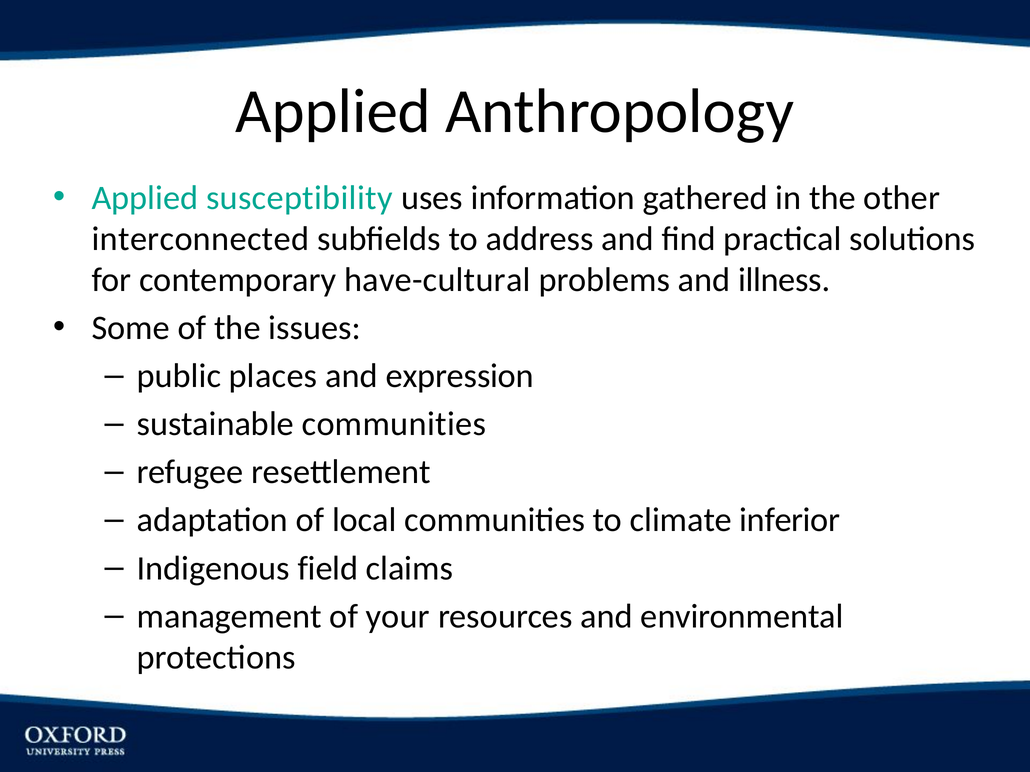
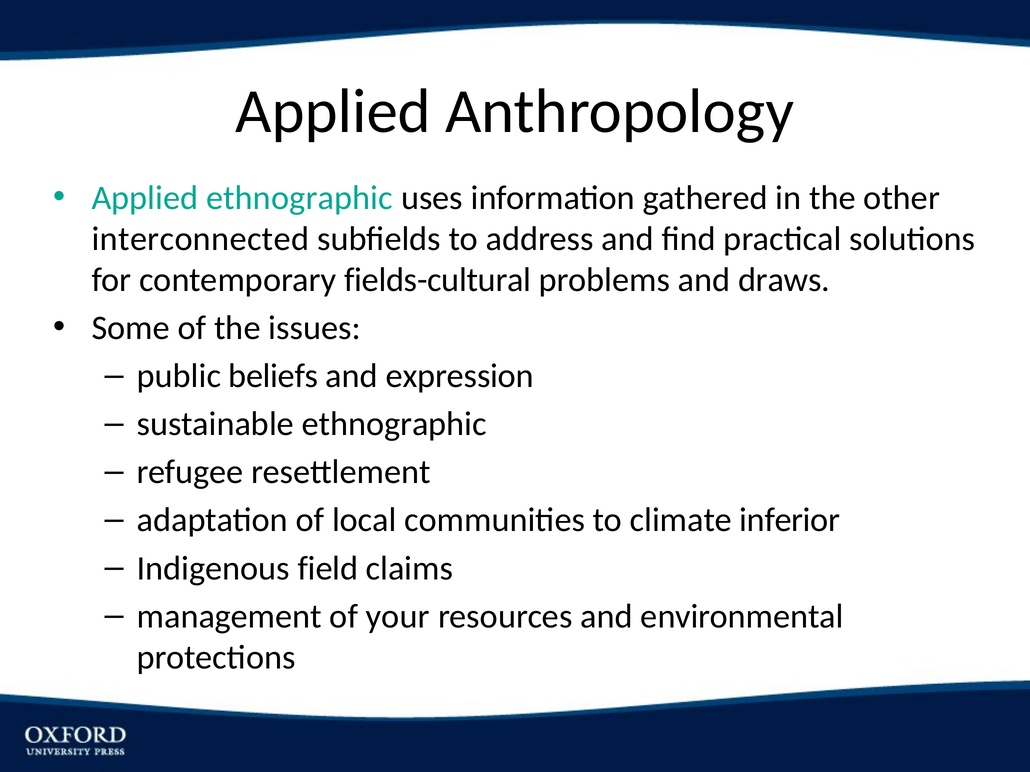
Applied susceptibility: susceptibility -> ethnographic
have-cultural: have-cultural -> fields-cultural
illness: illness -> draws
places: places -> beliefs
sustainable communities: communities -> ethnographic
